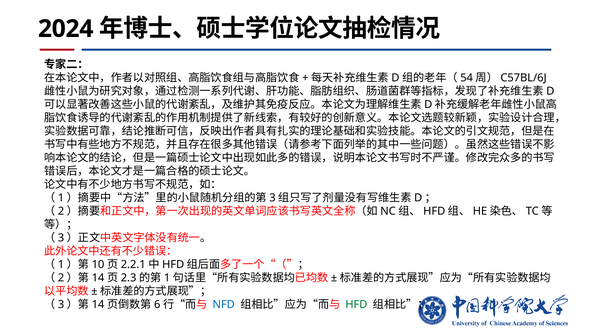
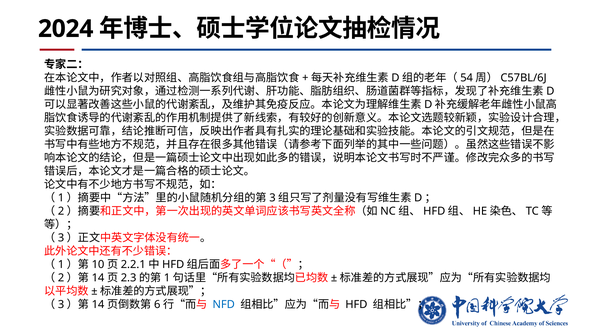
HFD colour: green -> black
